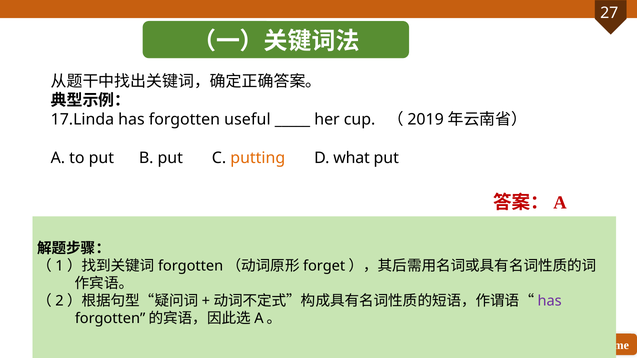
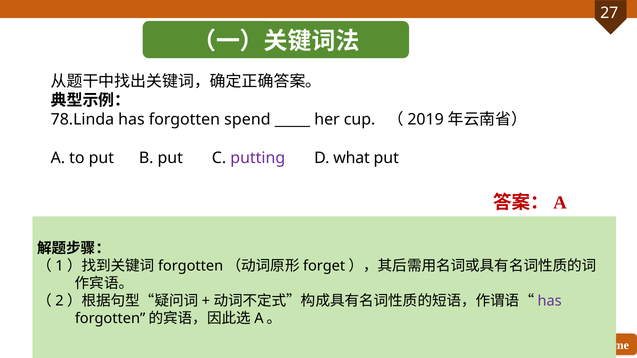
17.Linda: 17.Linda -> 78.Linda
useful: useful -> spend
putting colour: orange -> purple
